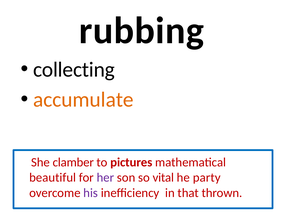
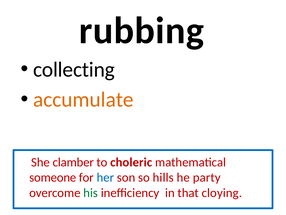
pictures: pictures -> choleric
beautiful: beautiful -> someone
her colour: purple -> blue
vital: vital -> hills
his colour: purple -> green
thrown: thrown -> cloying
